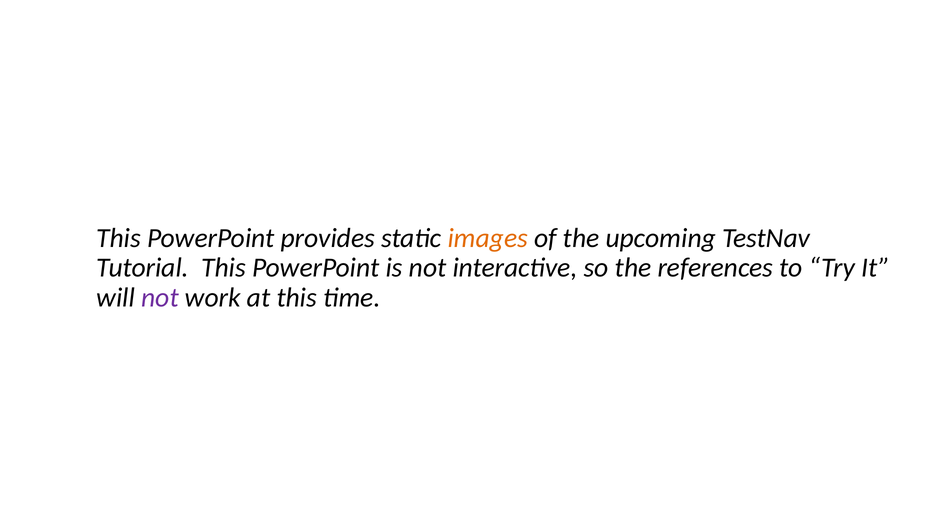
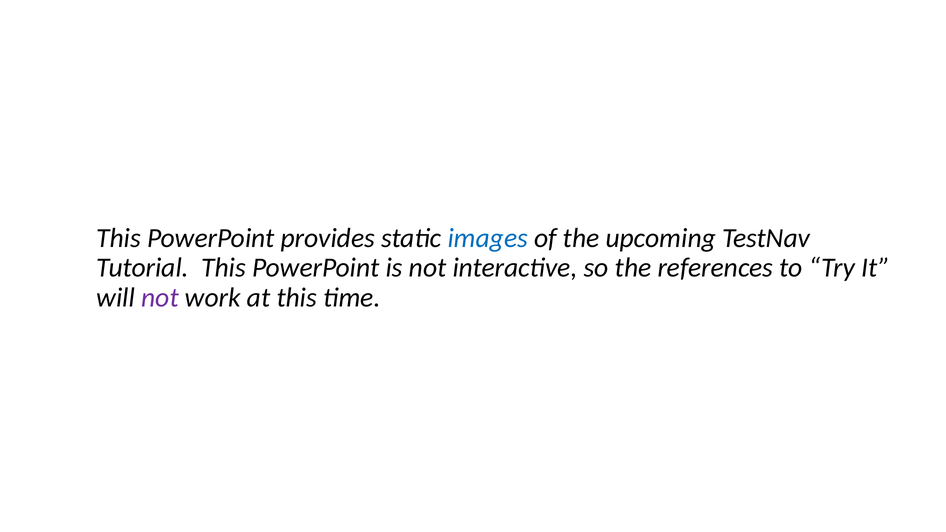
images colour: orange -> blue
